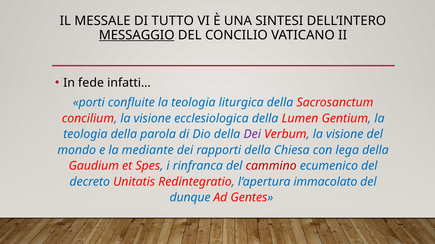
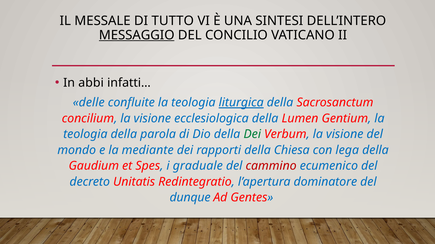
fede: fede -> abbi
porti: porti -> delle
liturgica underline: none -> present
Dei at (252, 135) colour: purple -> green
rinfranca: rinfranca -> graduale
immacolato: immacolato -> dominatore
